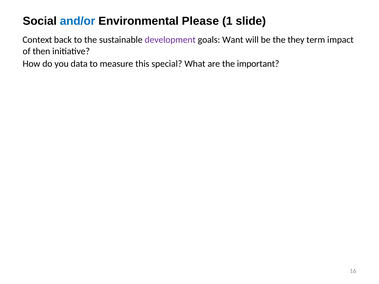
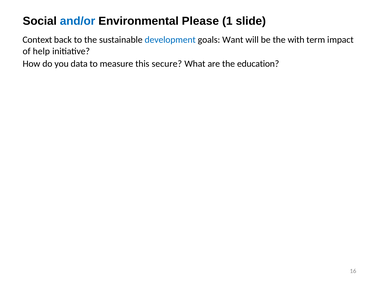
development colour: purple -> blue
they: they -> with
then: then -> help
special: special -> secure
important: important -> education
